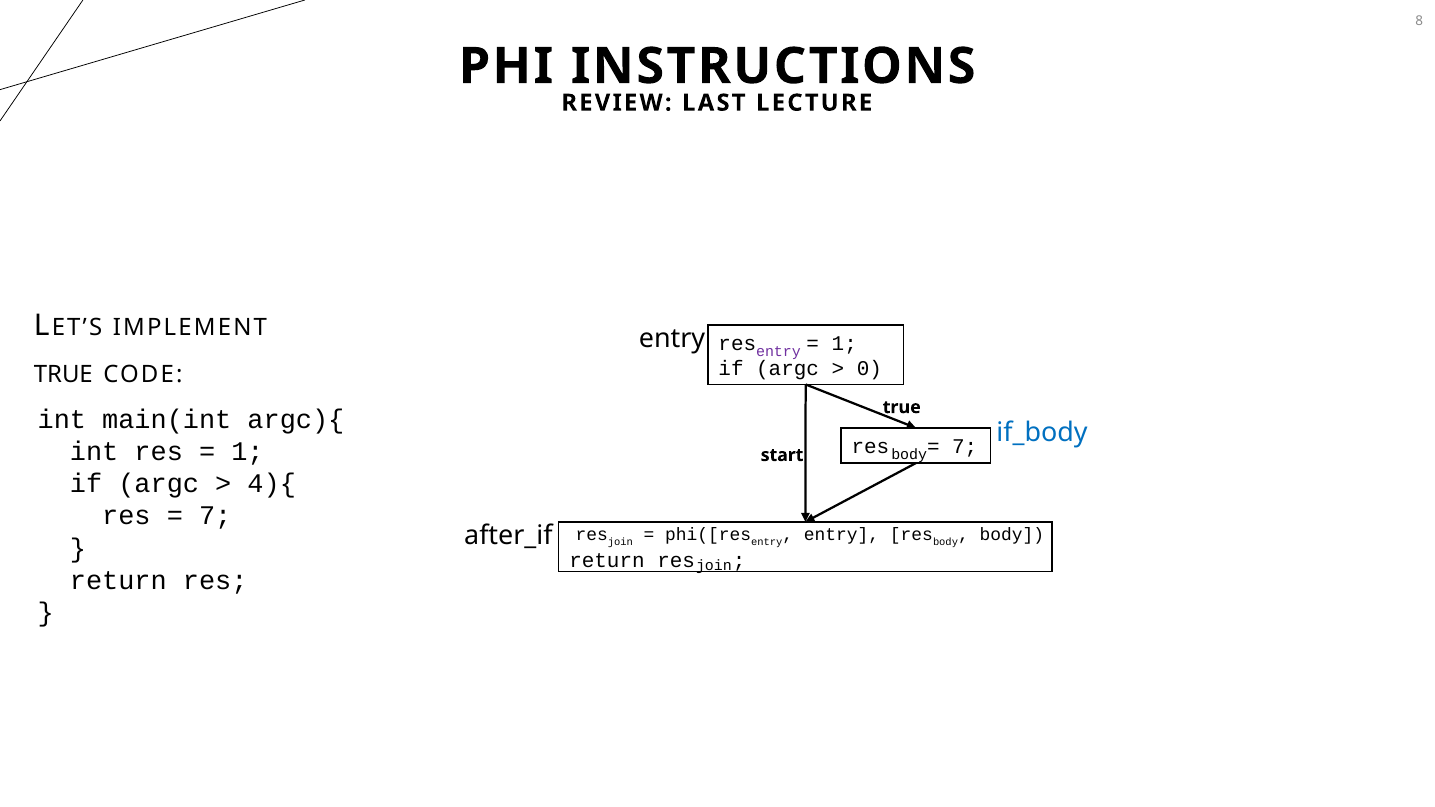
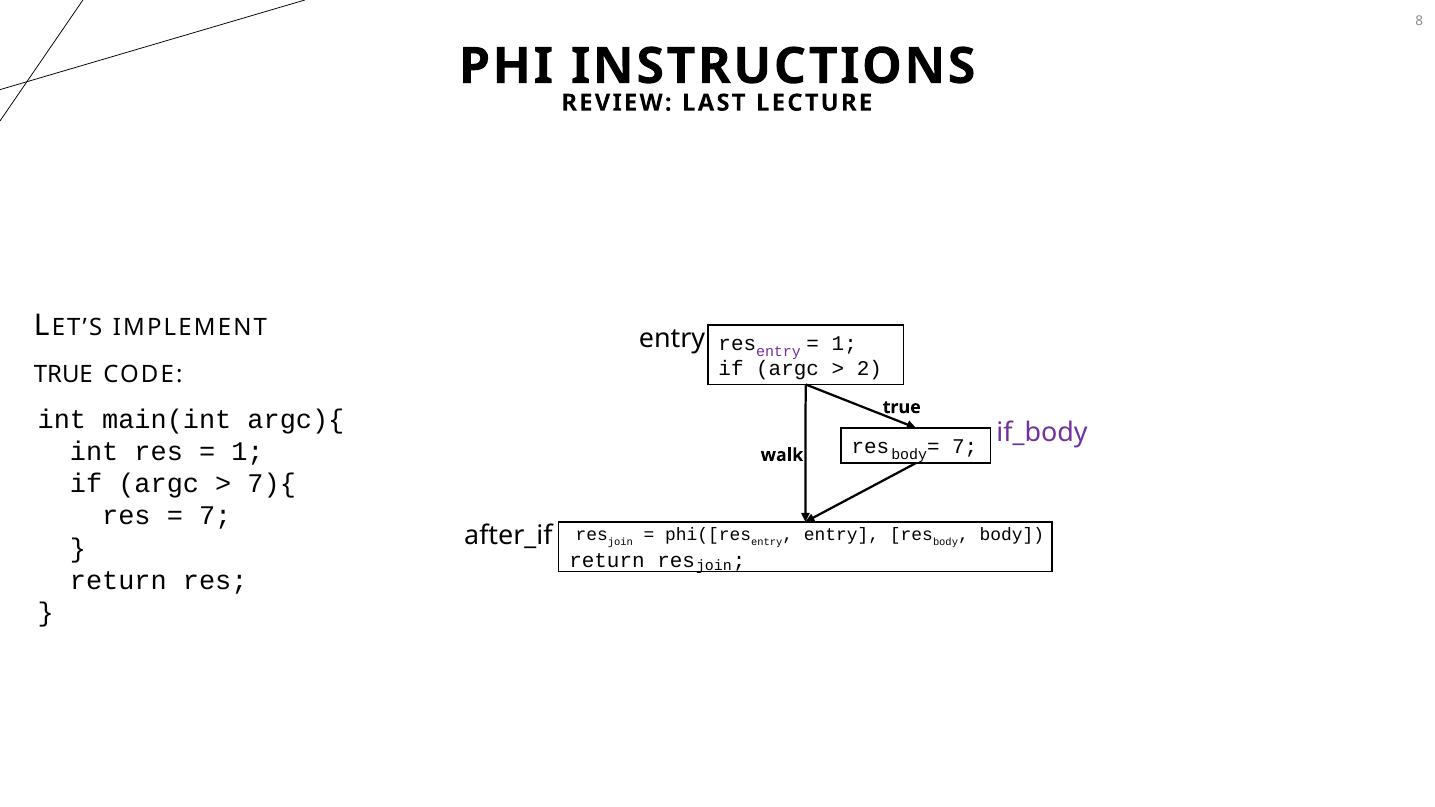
0: 0 -> 2
if_body colour: blue -> purple
start: start -> walk
4){: 4){ -> 7){
